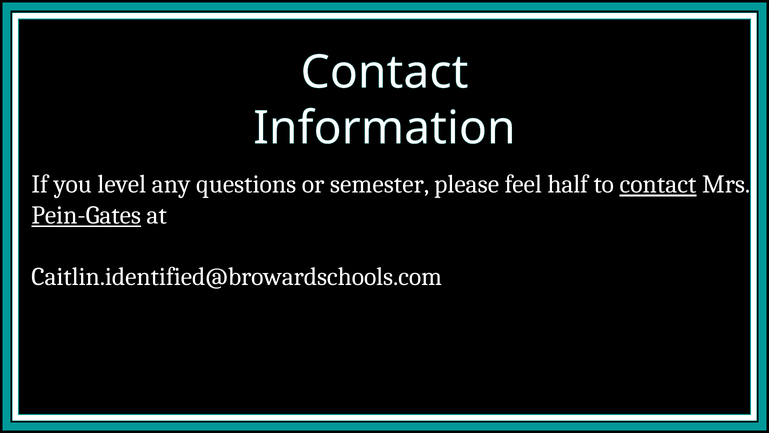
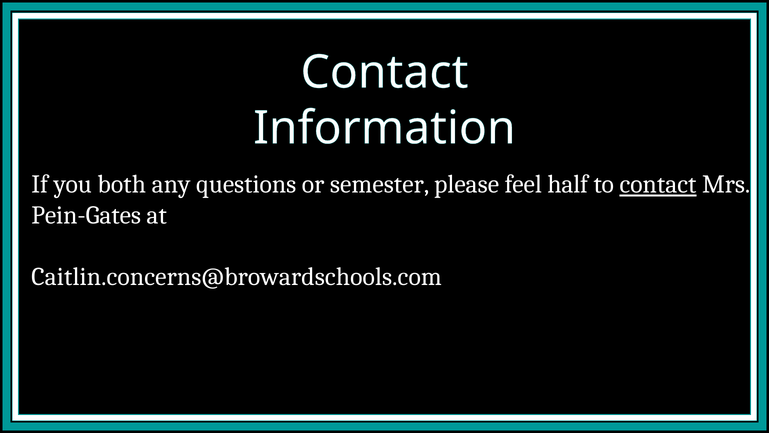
level: level -> both
Pein-Gates underline: present -> none
Caitlin.identified@browardschools.com: Caitlin.identified@browardschools.com -> Caitlin.concerns@browardschools.com
